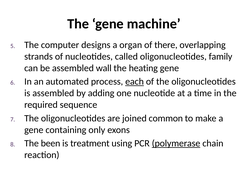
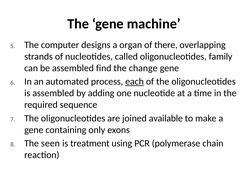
wall: wall -> find
heating: heating -> change
common: common -> available
been: been -> seen
polymerase underline: present -> none
